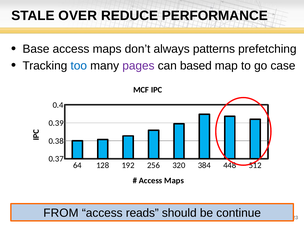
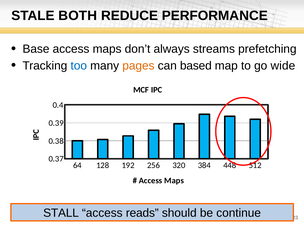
OVER: OVER -> BOTH
patterns: patterns -> streams
pages colour: purple -> orange
case: case -> wide
FROM: FROM -> STALL
